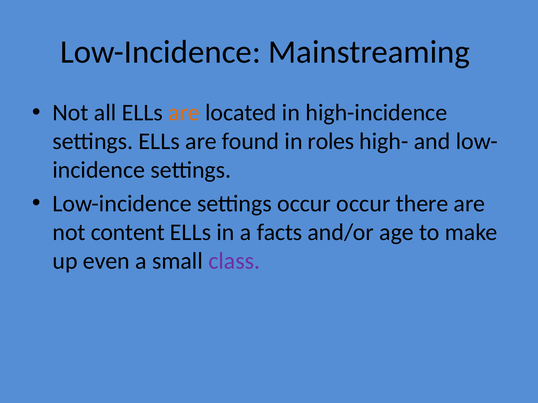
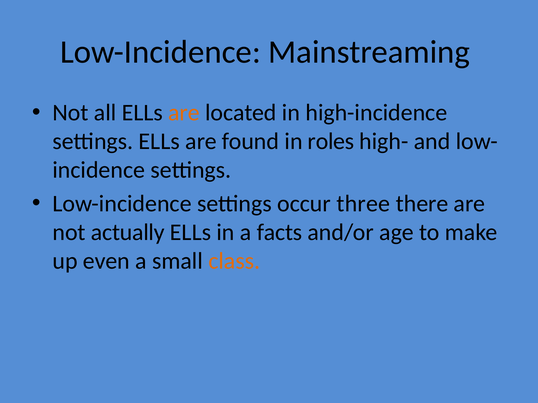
occur occur: occur -> three
content: content -> actually
class colour: purple -> orange
